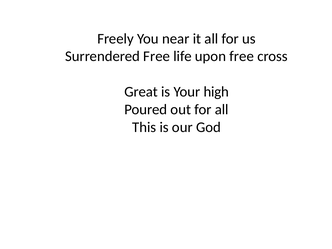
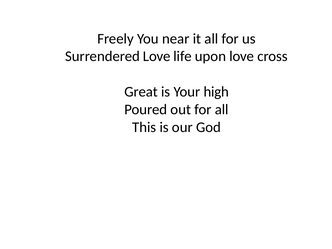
Surrendered Free: Free -> Love
upon free: free -> love
